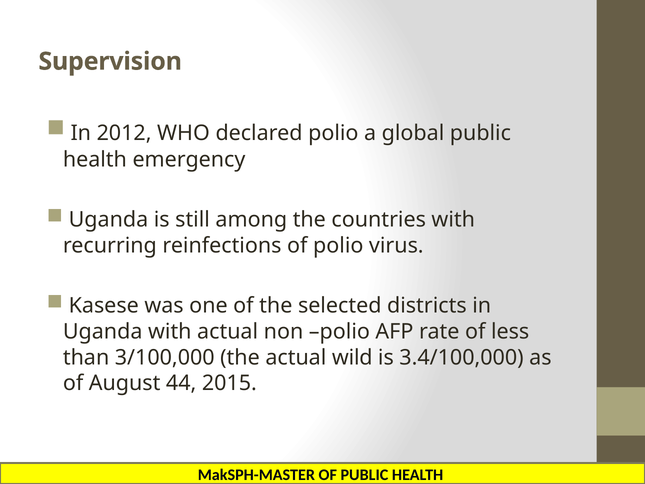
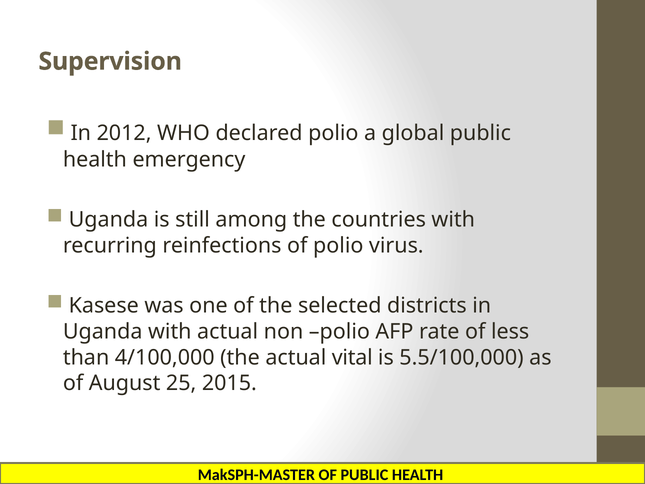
3/100,000: 3/100,000 -> 4/100,000
wild: wild -> vital
3.4/100,000: 3.4/100,000 -> 5.5/100,000
44: 44 -> 25
